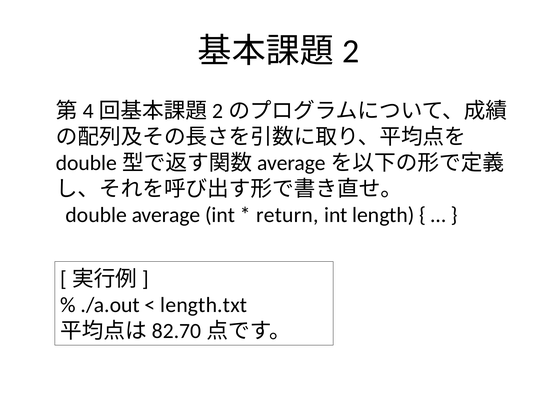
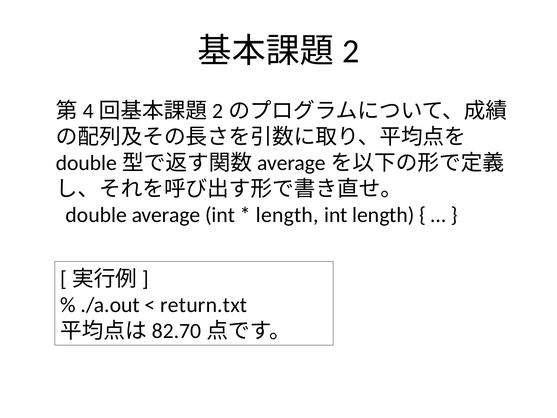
return at (287, 215): return -> length
length.txt: length.txt -> return.txt
